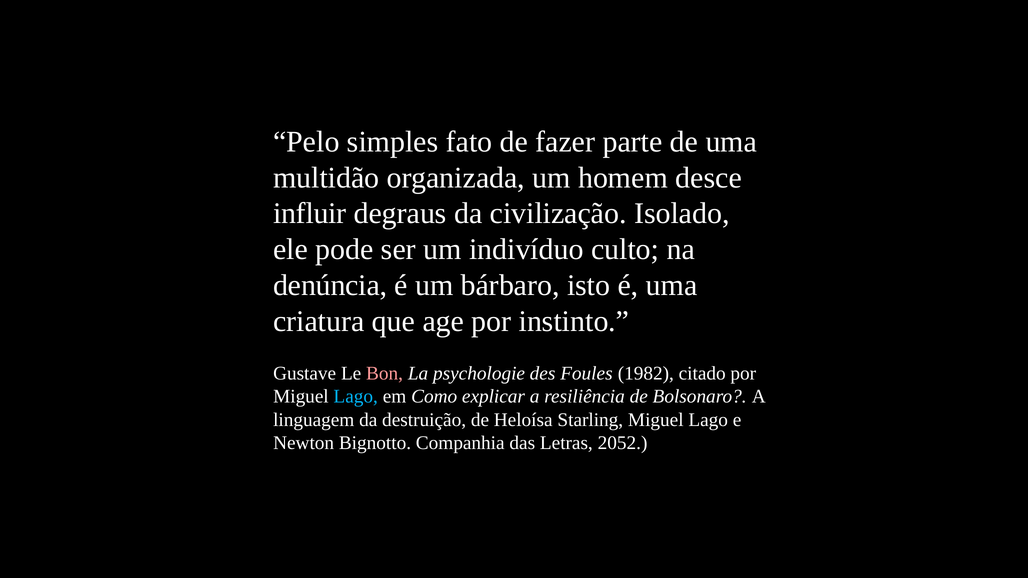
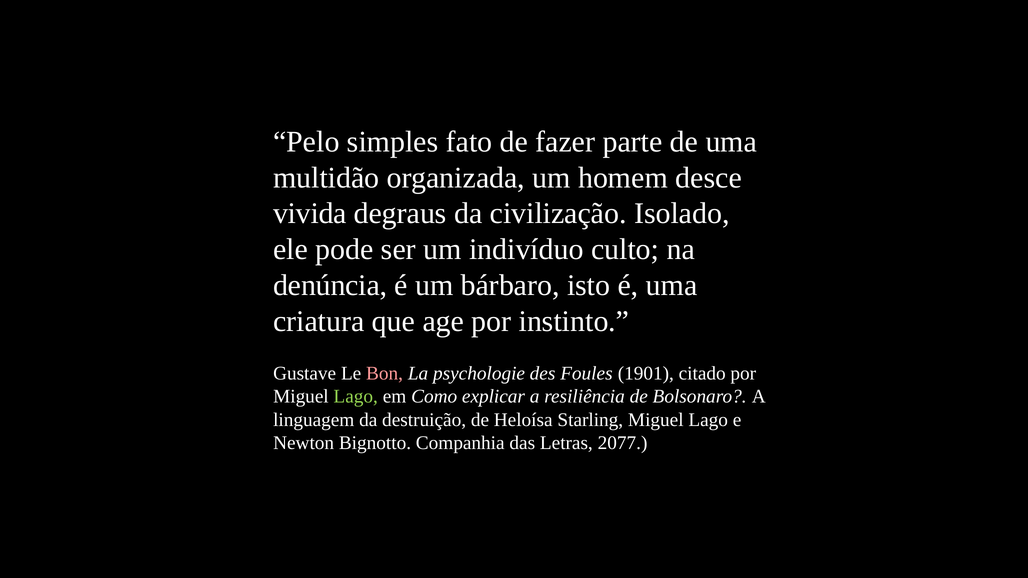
influir: influir -> vivida
1982: 1982 -> 1901
Lago at (356, 397) colour: light blue -> light green
2052: 2052 -> 2077
